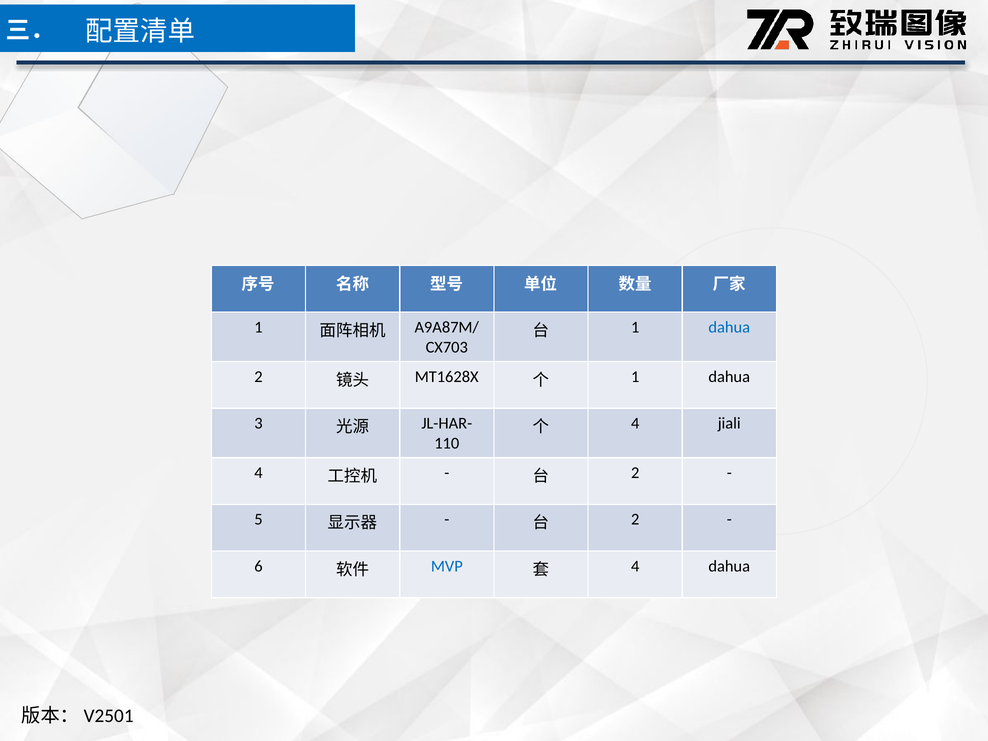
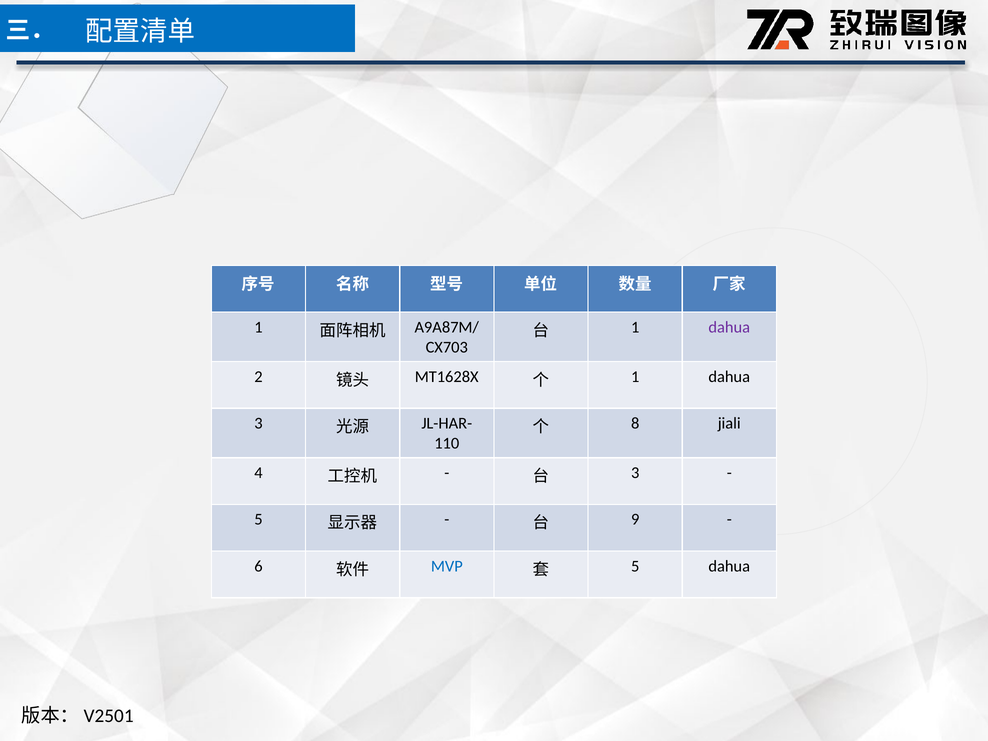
dahua at (729, 327) colour: blue -> purple
4 at (635, 423): 4 -> 8
2 at (635, 473): 2 -> 3
2 at (635, 520): 2 -> 9
4 at (635, 566): 4 -> 5
